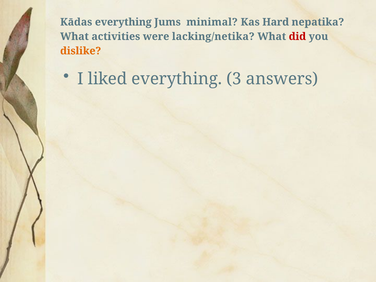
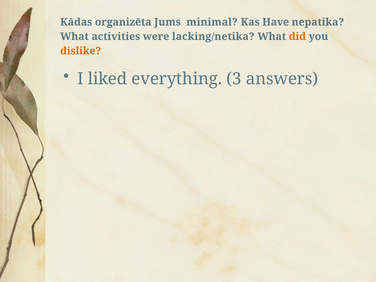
Kādas everything: everything -> organizēta
Hard: Hard -> Have
did colour: red -> orange
